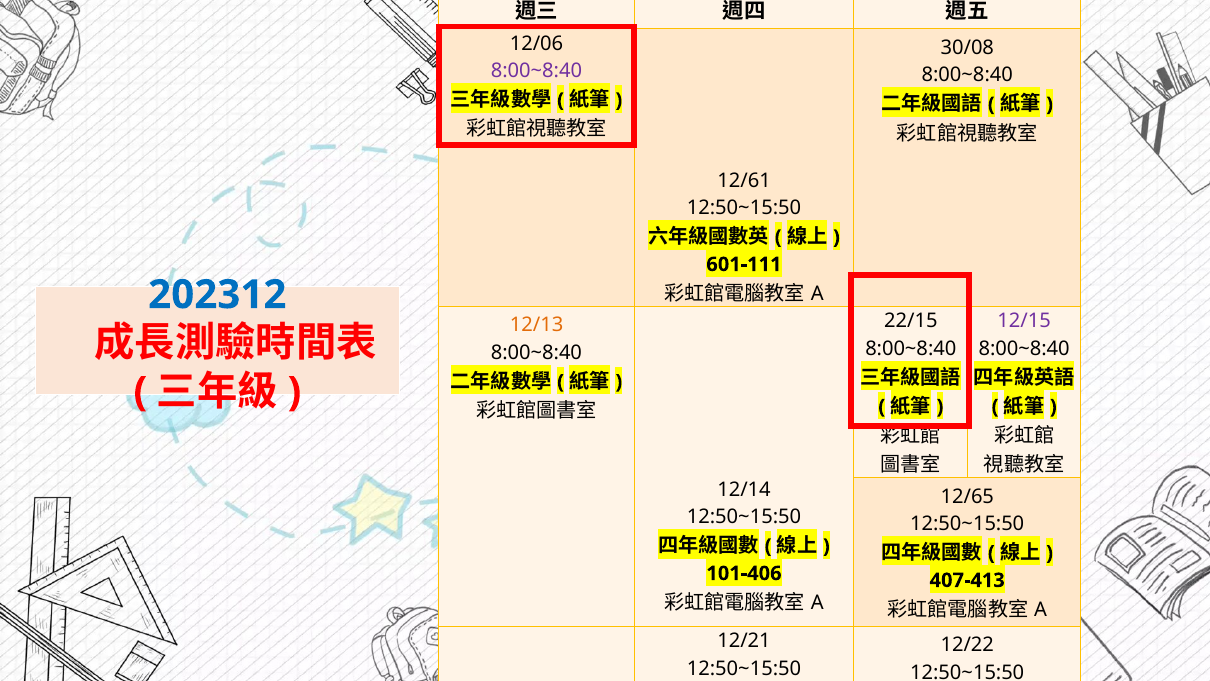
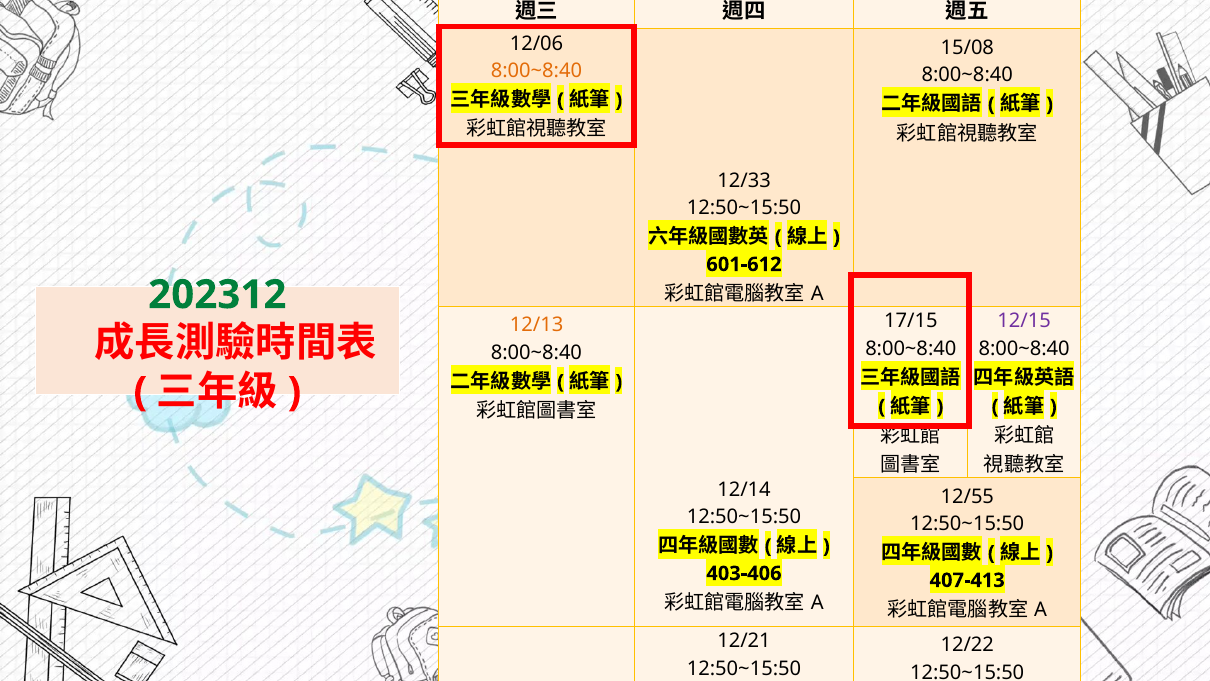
30/08: 30/08 -> 15/08
8:00~8:40 at (536, 71) colour: purple -> orange
12/61: 12/61 -> 12/33
601-111: 601-111 -> 601-612
202312 colour: blue -> green
22/15: 22/15 -> 17/15
12/65: 12/65 -> 12/55
101-406: 101-406 -> 403-406
